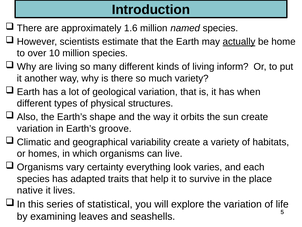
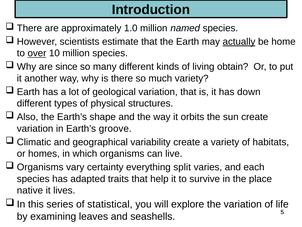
1.6: 1.6 -> 1.0
over underline: none -> present
are living: living -> since
inform: inform -> obtain
when: when -> down
look: look -> split
